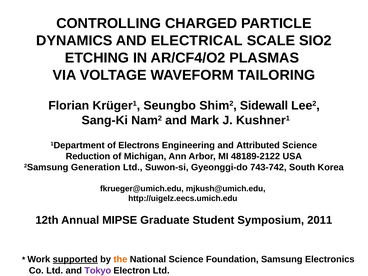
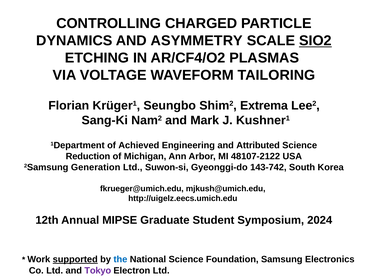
ELECTRICAL: ELECTRICAL -> ASYMMETRY
SIO2 underline: none -> present
Sidewall: Sidewall -> Extrema
Electrons: Electrons -> Achieved
48189-2122: 48189-2122 -> 48107-2122
743-742: 743-742 -> 143-742
2011: 2011 -> 2024
the colour: orange -> blue
